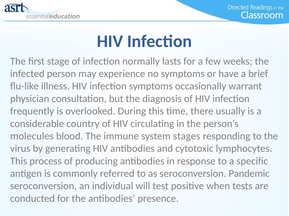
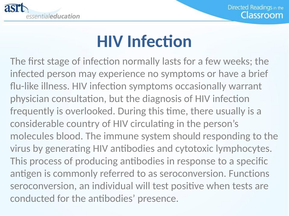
stages: stages -> should
Pandemic: Pandemic -> Functions
